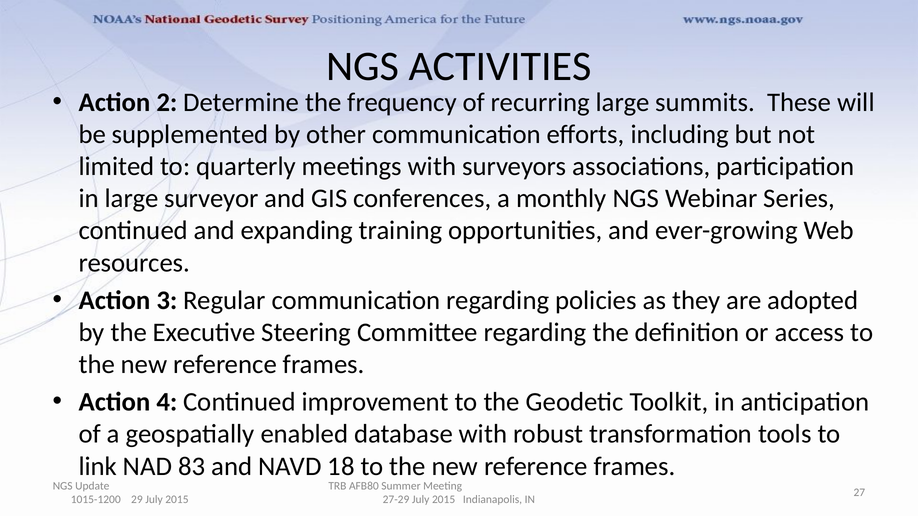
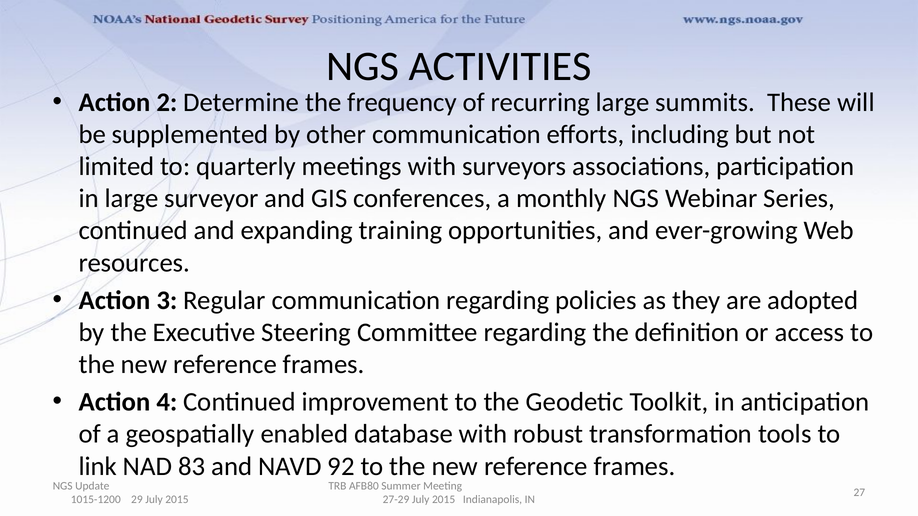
18: 18 -> 92
